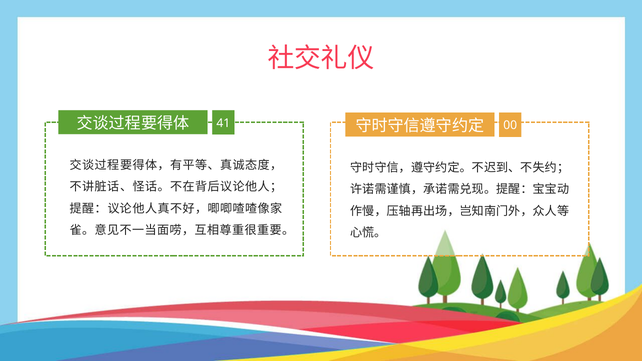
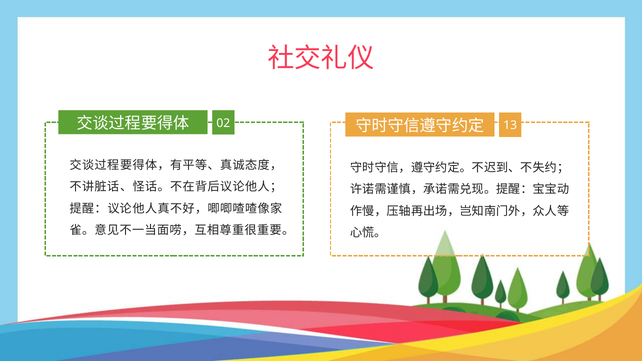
41: 41 -> 02
00: 00 -> 13
